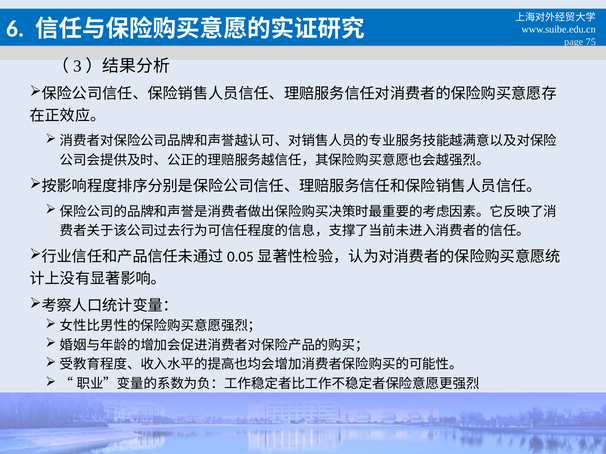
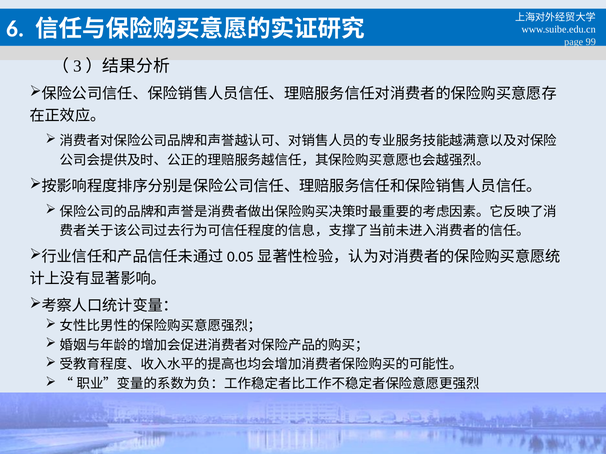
75: 75 -> 99
